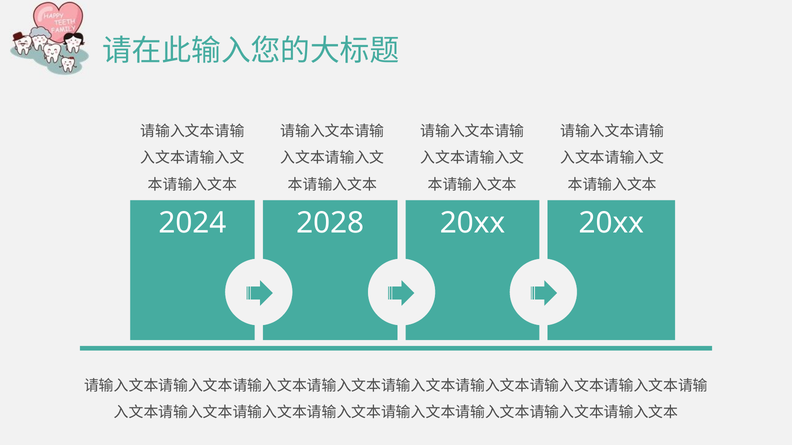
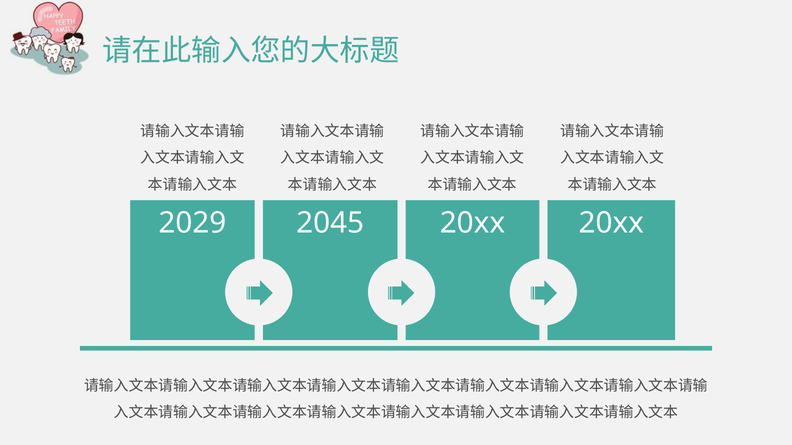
2024: 2024 -> 2029
2028: 2028 -> 2045
